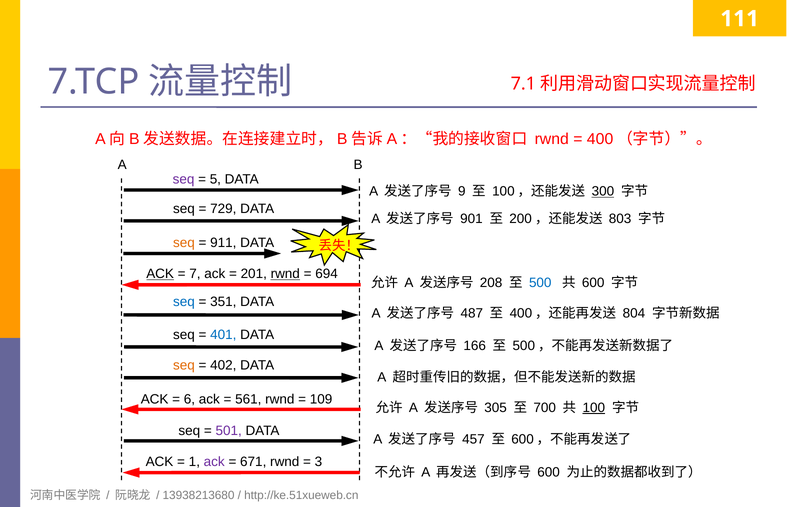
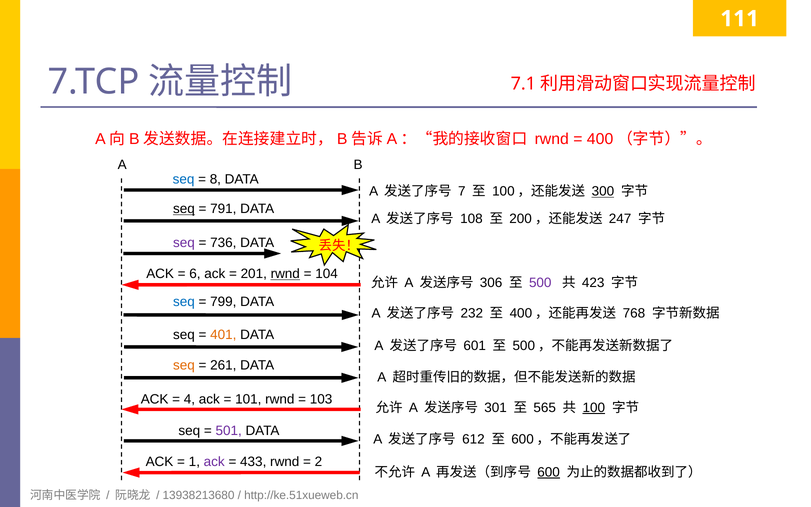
seq at (184, 179) colour: purple -> blue
5: 5 -> 8
9: 9 -> 7
seq at (184, 209) underline: none -> present
729: 729 -> 791
901: 901 -> 108
803: 803 -> 247
seq at (184, 243) colour: orange -> purple
911: 911 -> 736
ACK at (160, 274) underline: present -> none
7: 7 -> 6
694: 694 -> 104
208: 208 -> 306
500 colour: blue -> purple
600 at (593, 283): 600 -> 423
351: 351 -> 799
487: 487 -> 232
804: 804 -> 768
401 colour: blue -> orange
166: 166 -> 601
402: 402 -> 261
6: 6 -> 4
561: 561 -> 101
109: 109 -> 103
305: 305 -> 301
700: 700 -> 565
457: 457 -> 612
671: 671 -> 433
3: 3 -> 2
600 at (549, 472) underline: none -> present
